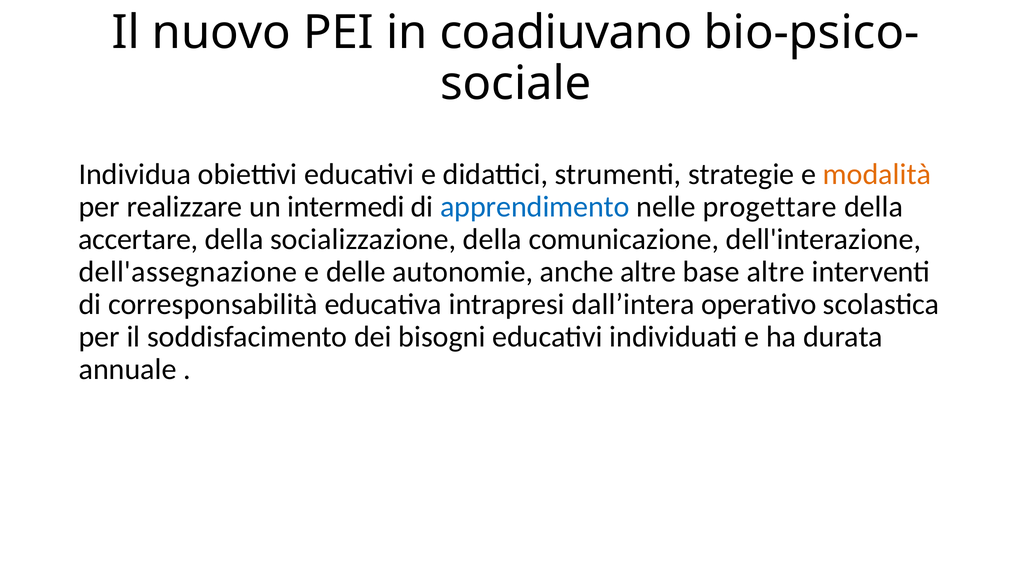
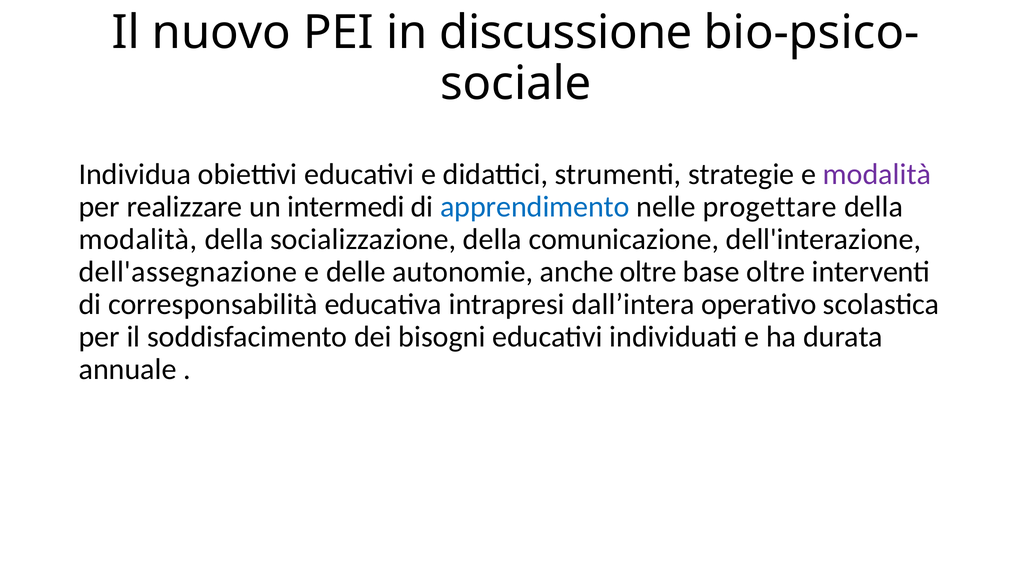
coadiuvano: coadiuvano -> discussione
modalità at (877, 174) colour: orange -> purple
accertare at (138, 240): accertare -> modalità
anche altre: altre -> oltre
base altre: altre -> oltre
